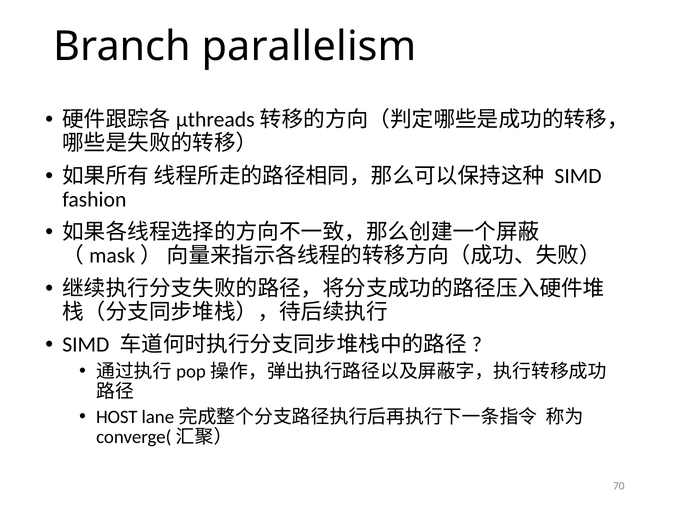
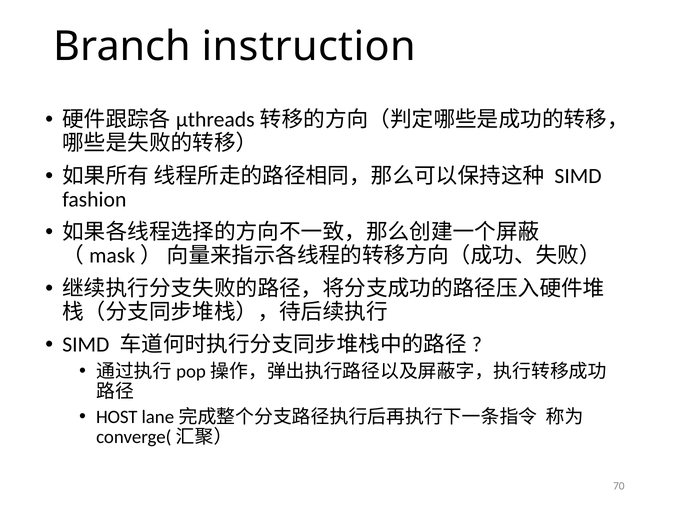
parallelism: parallelism -> instruction
